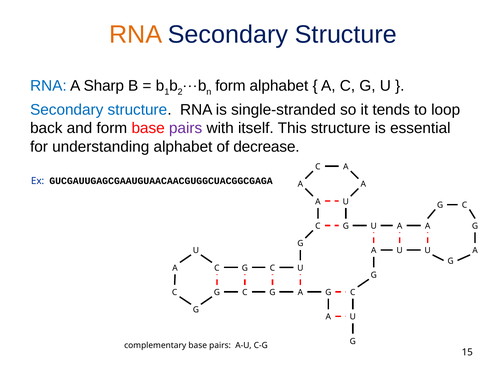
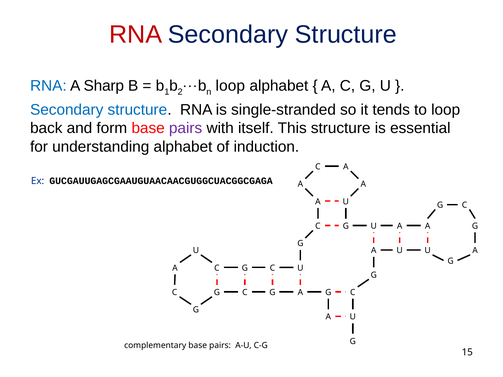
RNA at (136, 34) colour: orange -> red
form at (230, 86): form -> loop
decrease: decrease -> induction
